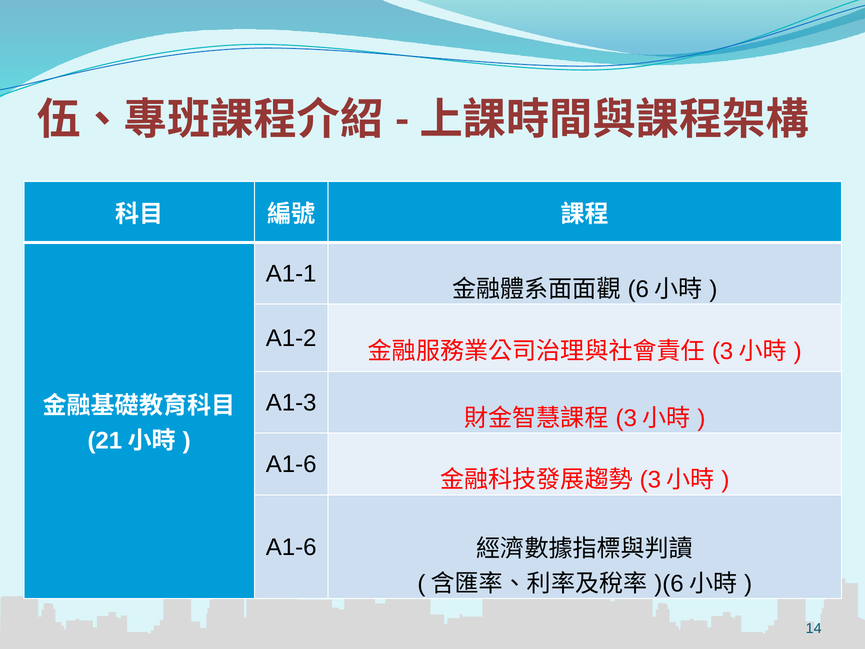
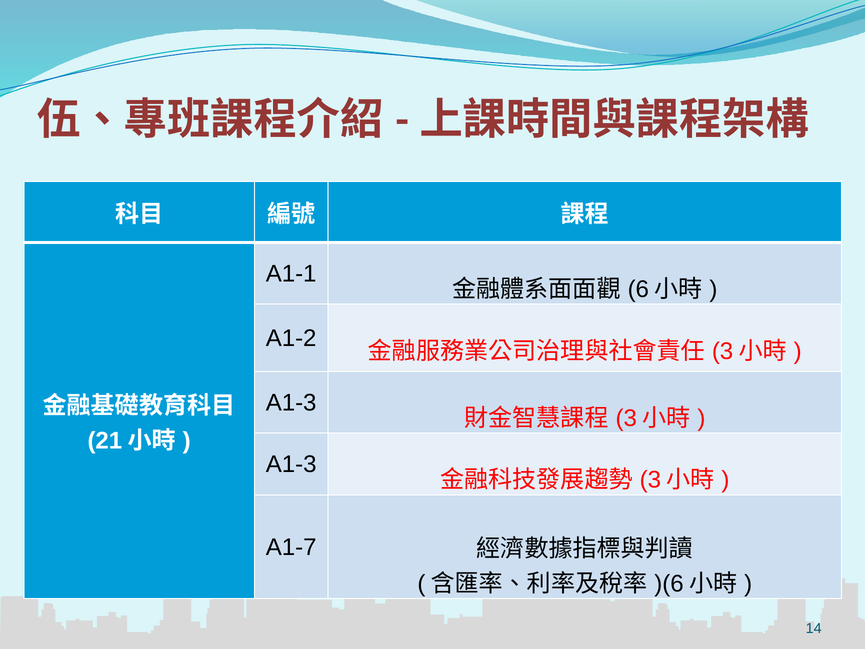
A1-6 at (291, 464): A1-6 -> A1-3
A1-6 at (291, 547): A1-6 -> A1-7
